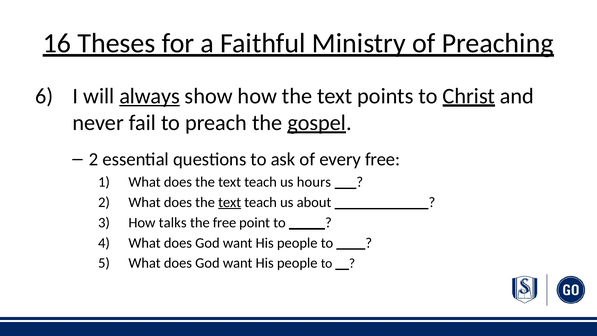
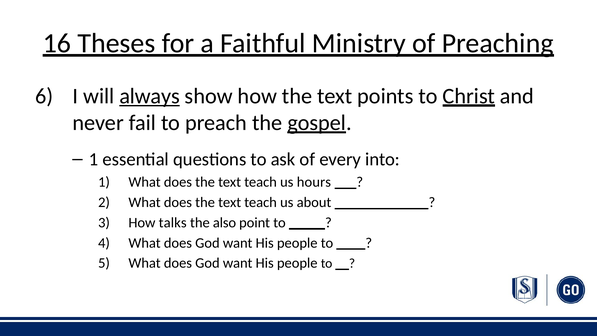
2 at (94, 159): 2 -> 1
every free: free -> into
text at (230, 202) underline: present -> none
the free: free -> also
